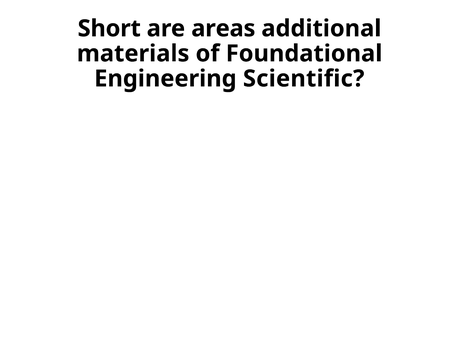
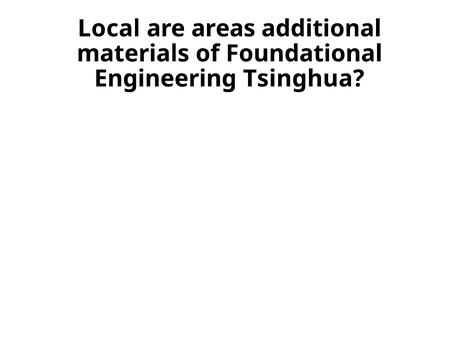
Short: Short -> Local
Scientific: Scientific -> Tsinghua
